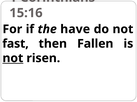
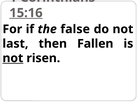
15:16 underline: none -> present
have: have -> false
fast: fast -> last
